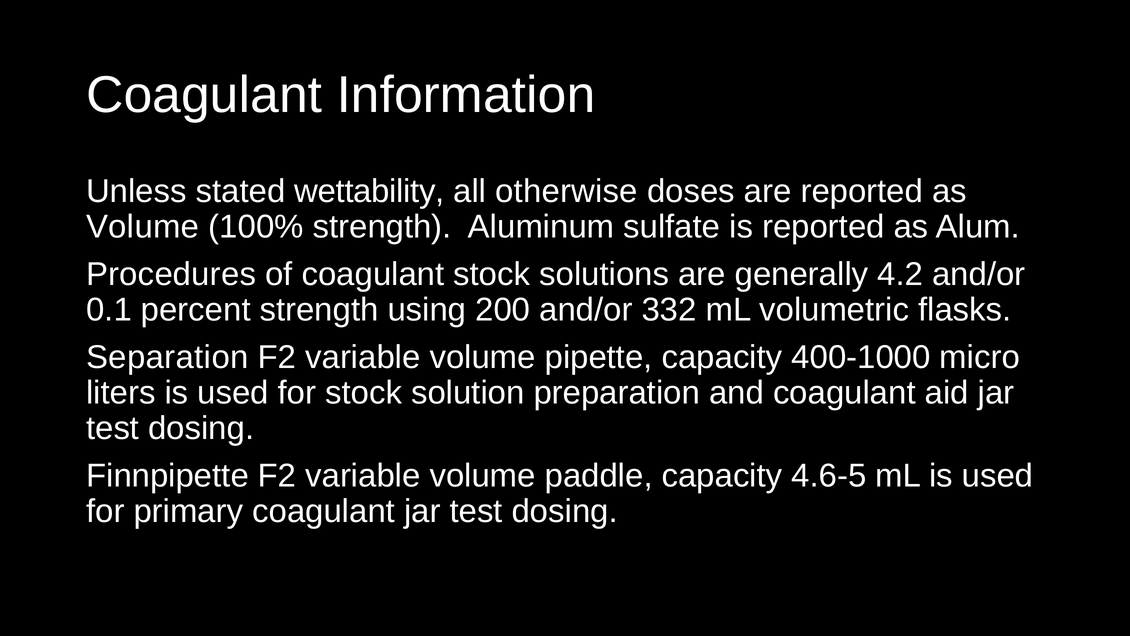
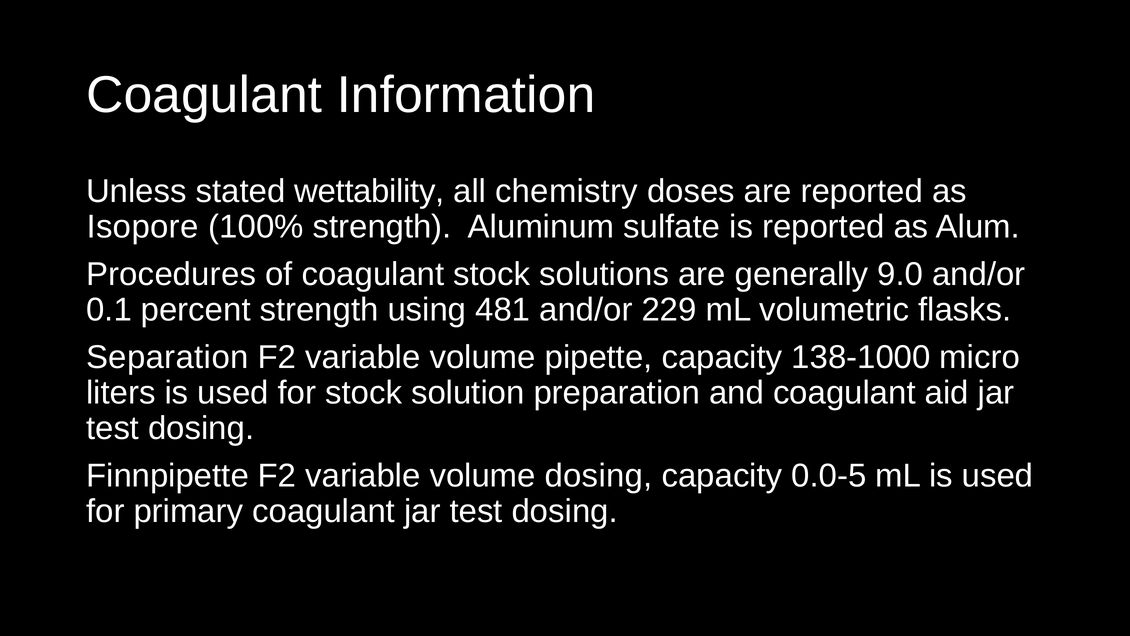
otherwise: otherwise -> chemistry
Volume at (143, 227): Volume -> Isopore
4.2: 4.2 -> 9.0
200: 200 -> 481
332: 332 -> 229
400-1000: 400-1000 -> 138-1000
volume paddle: paddle -> dosing
4.6-5: 4.6-5 -> 0.0-5
